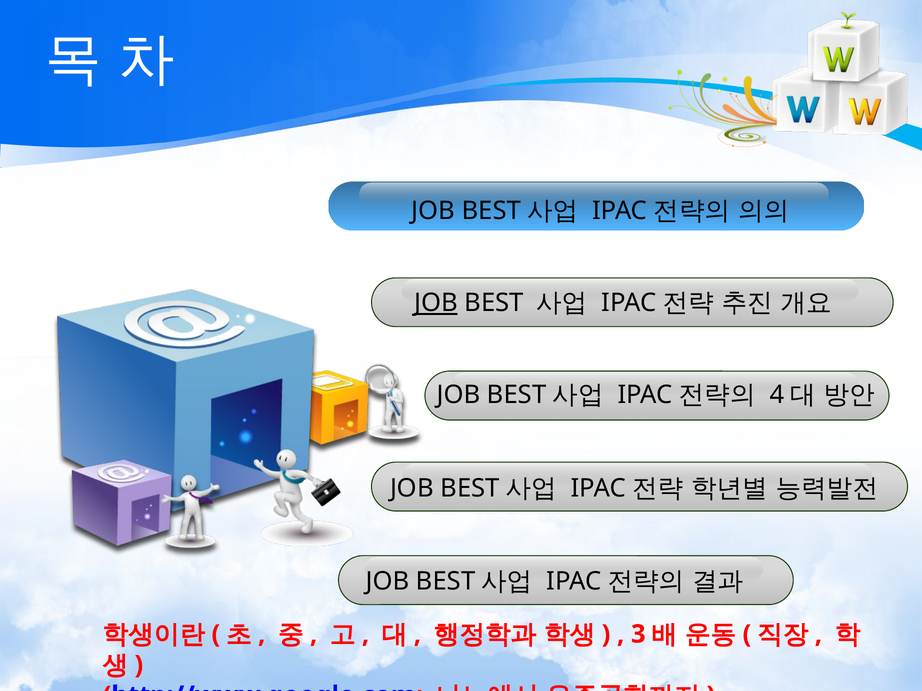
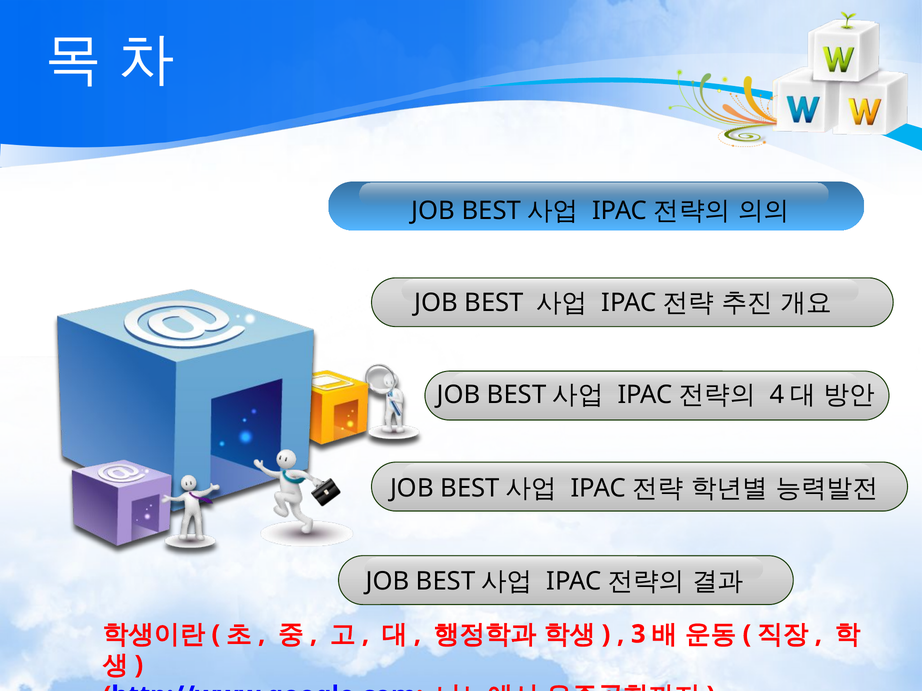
JOB at (436, 303) underline: present -> none
